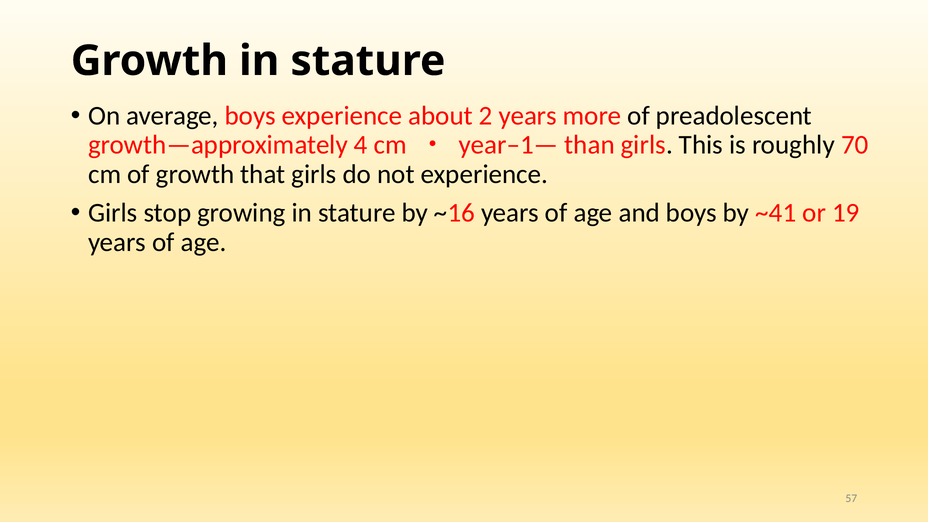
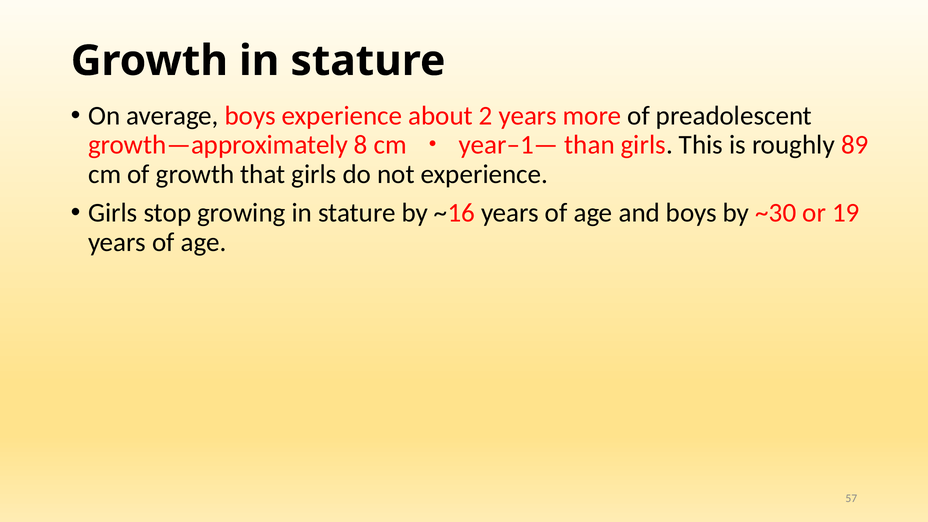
4: 4 -> 8
70: 70 -> 89
~41: ~41 -> ~30
